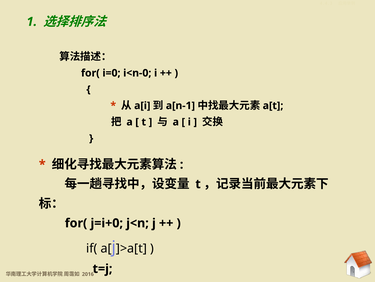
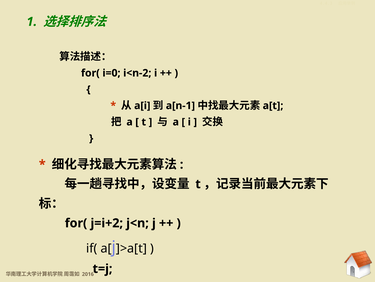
i<n-0: i<n-0 -> i<n-2
j=i+0: j=i+0 -> j=i+2
